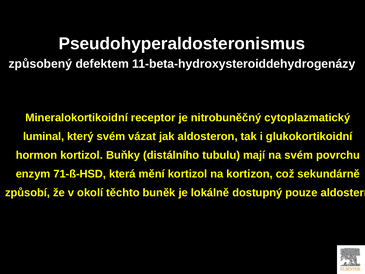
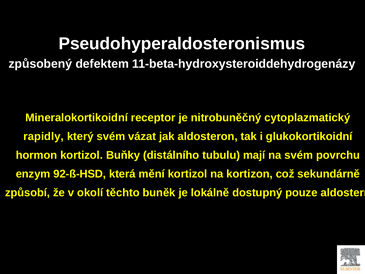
luminal: luminal -> rapidly
71-ß-HSD: 71-ß-HSD -> 92-ß-HSD
